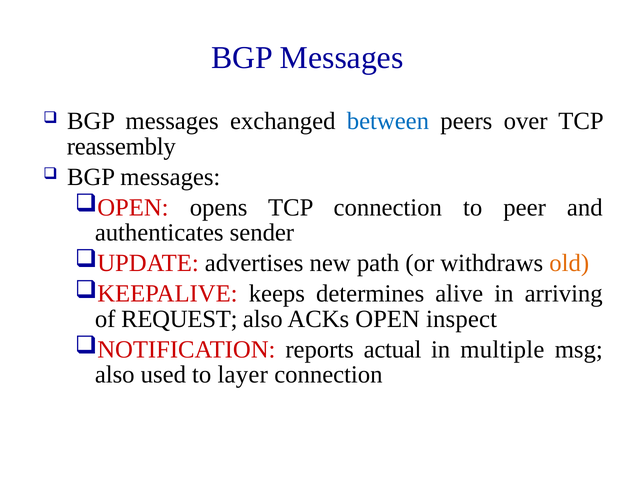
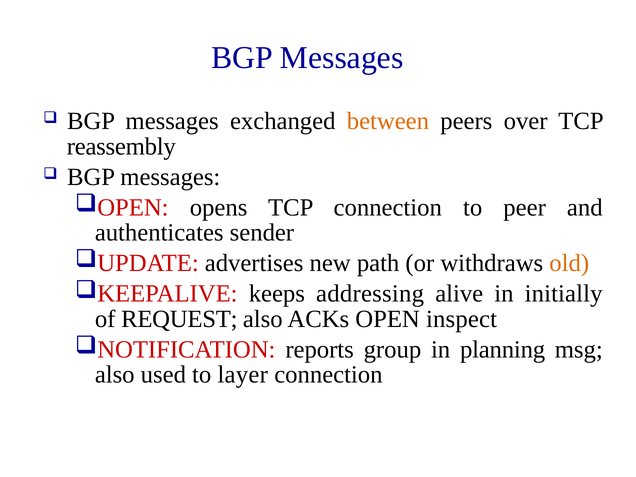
between colour: blue -> orange
determines: determines -> addressing
arriving: arriving -> initially
actual: actual -> group
multiple: multiple -> planning
